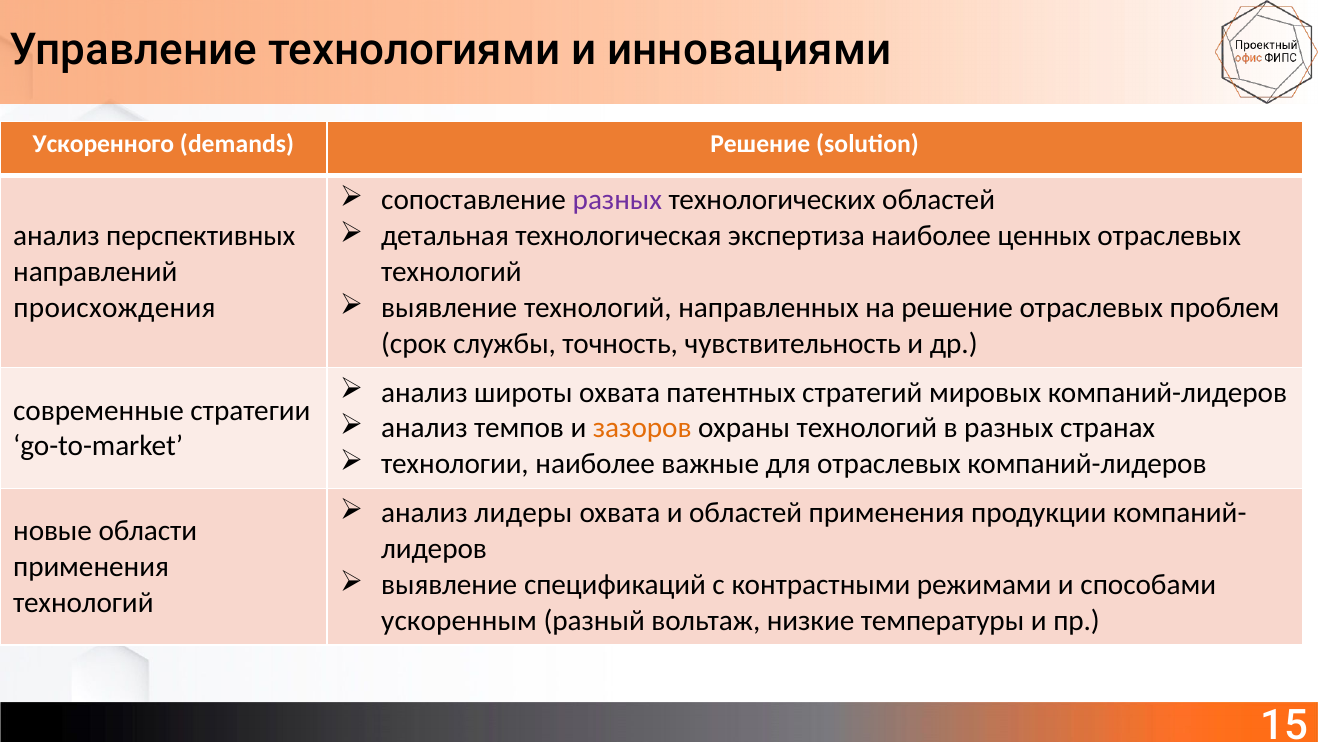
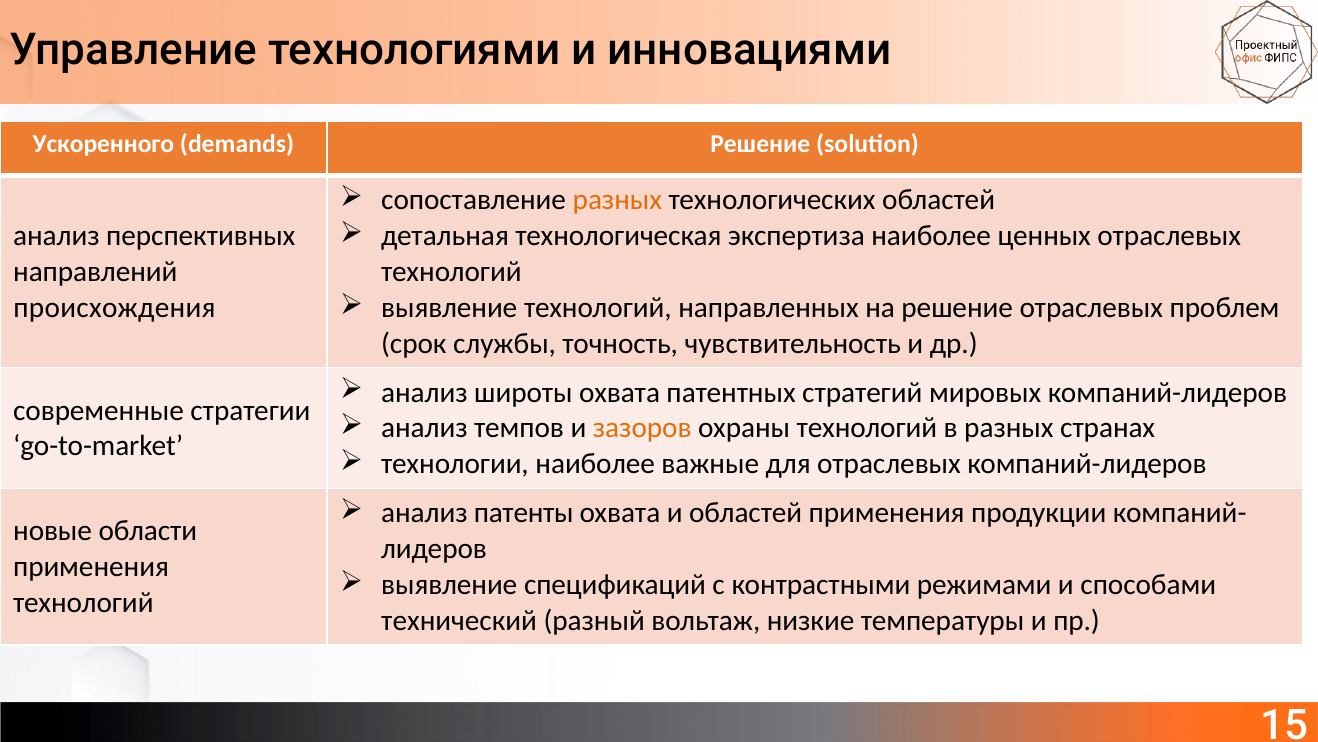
разных at (617, 200) colour: purple -> orange
лидеры: лидеры -> патенты
ускоренным: ускоренным -> технический
